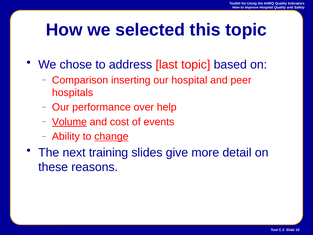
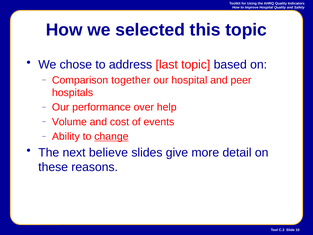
inserting: inserting -> together
Volume underline: present -> none
training: training -> believe
